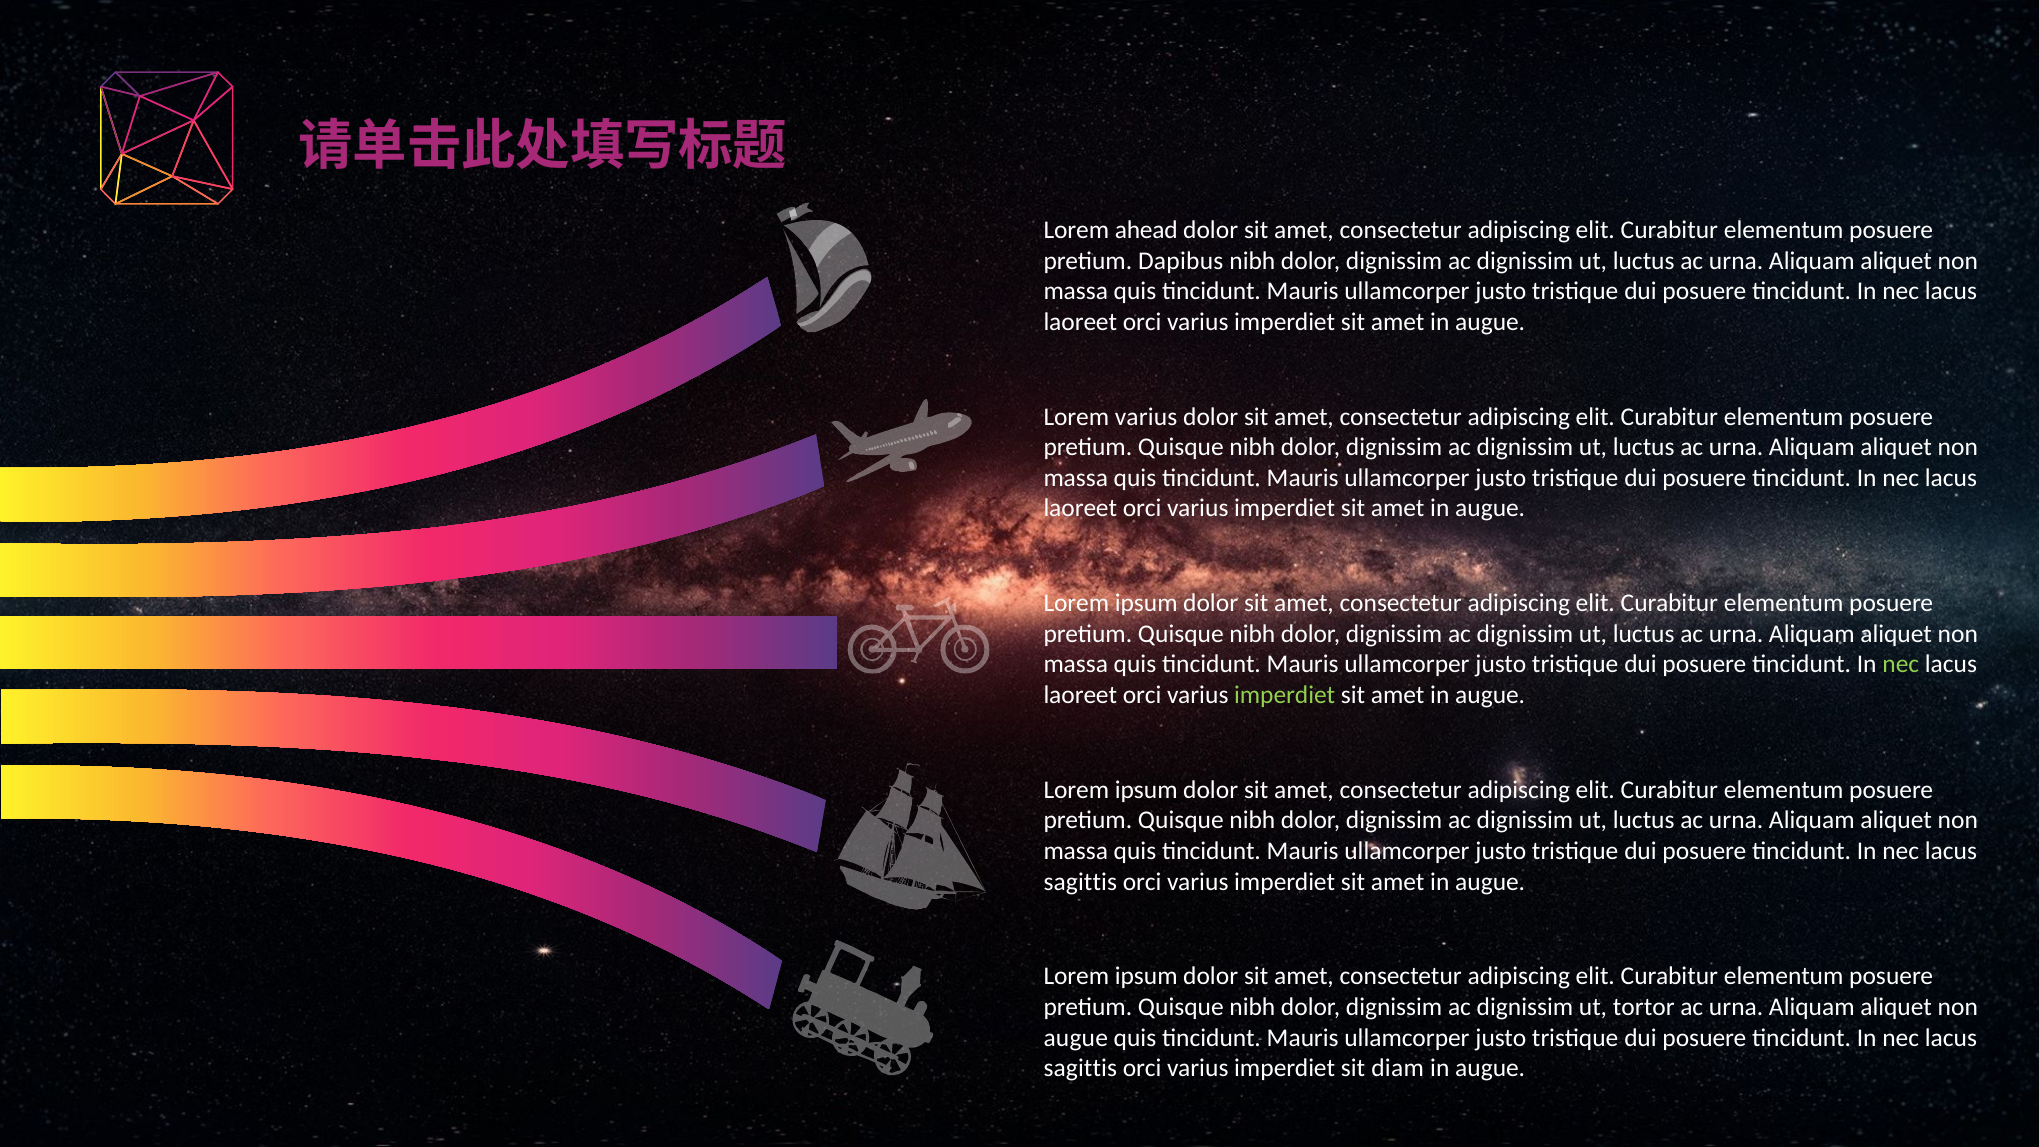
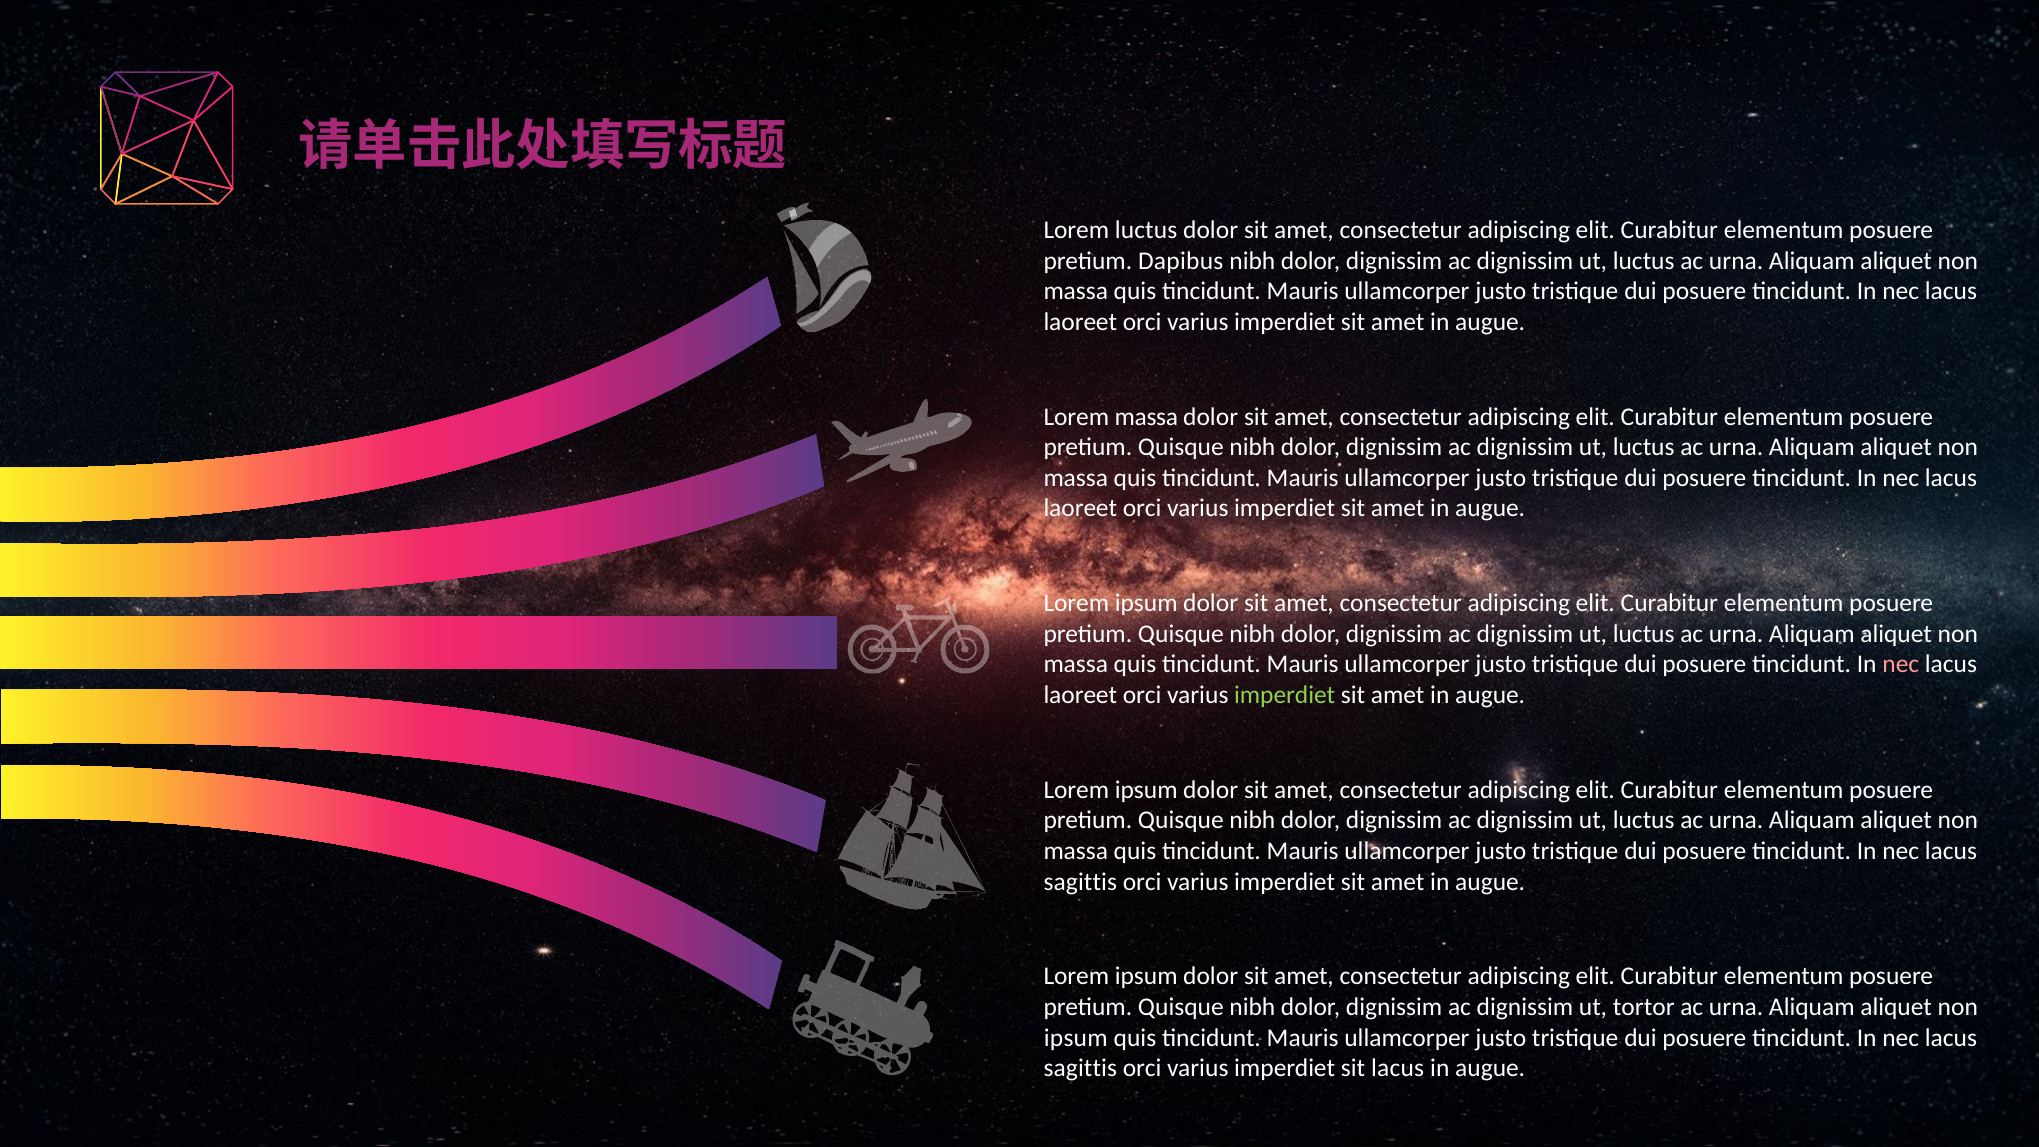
Lorem ahead: ahead -> luctus
Lorem varius: varius -> massa
nec at (1901, 664) colour: light green -> pink
augue at (1076, 1038): augue -> ipsum
sit diam: diam -> lacus
